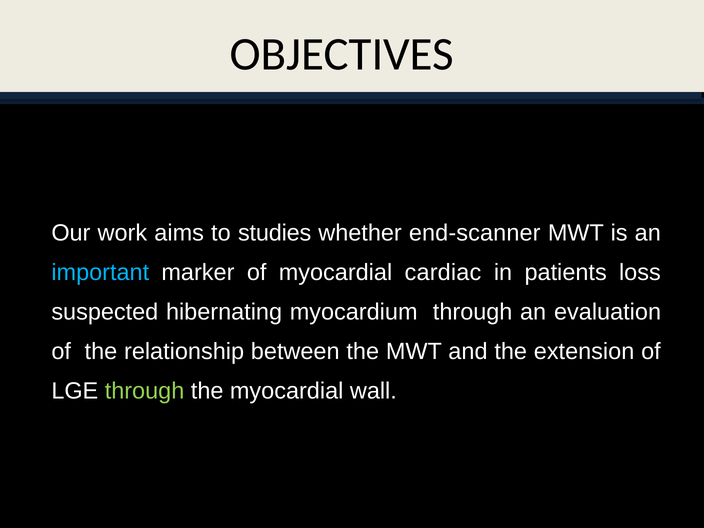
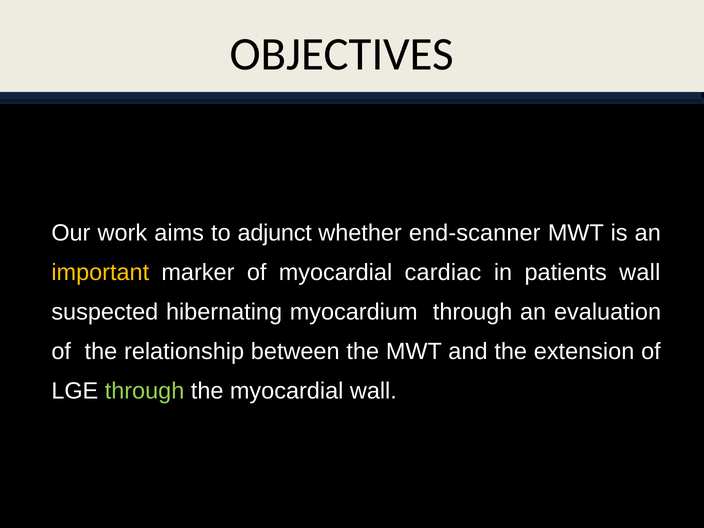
studies: studies -> adjunct
important colour: light blue -> yellow
patients loss: loss -> wall
